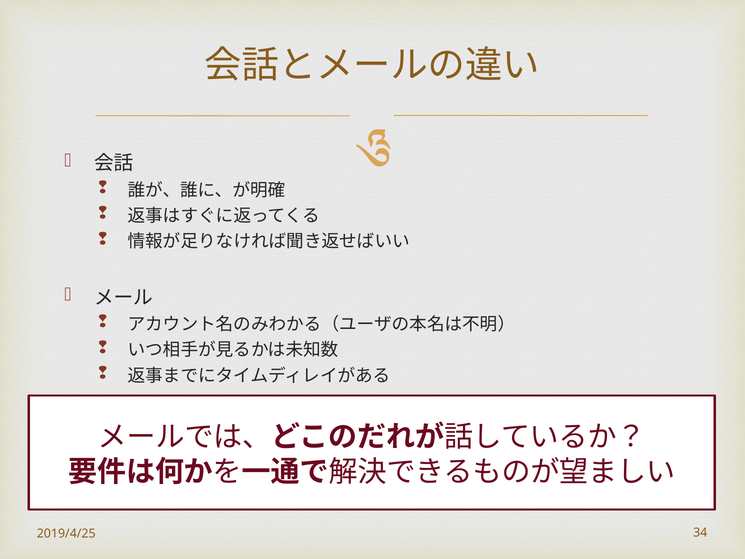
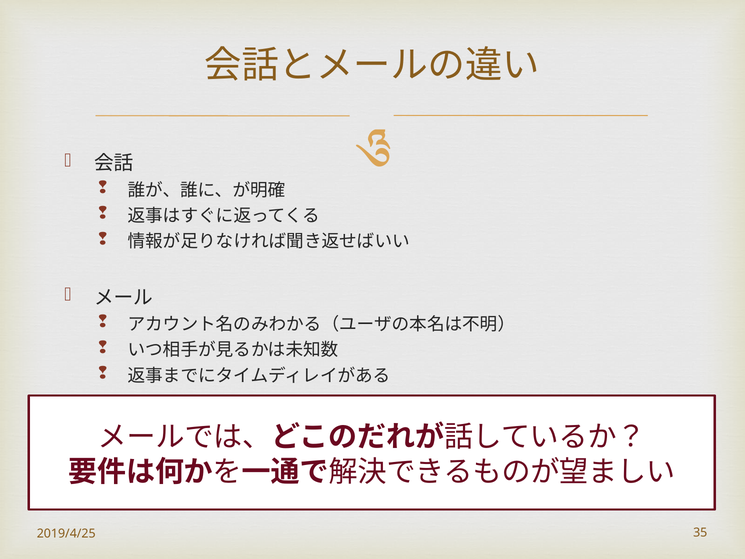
34: 34 -> 35
